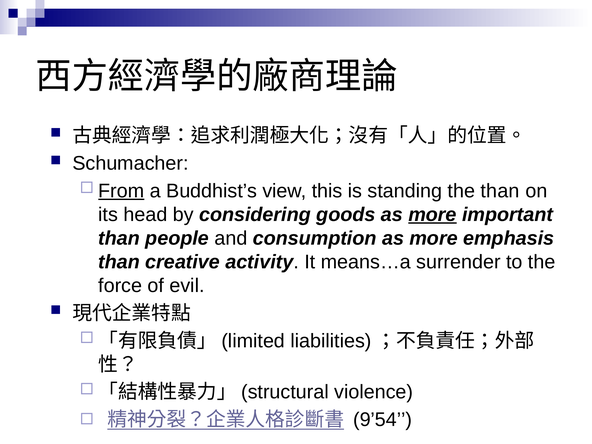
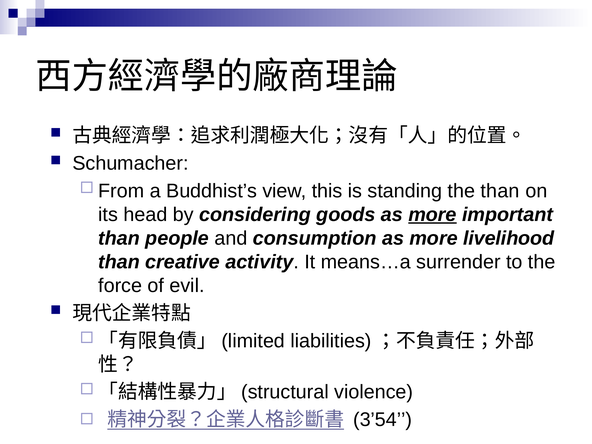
From underline: present -> none
emphasis: emphasis -> livelihood
9’54: 9’54 -> 3’54
